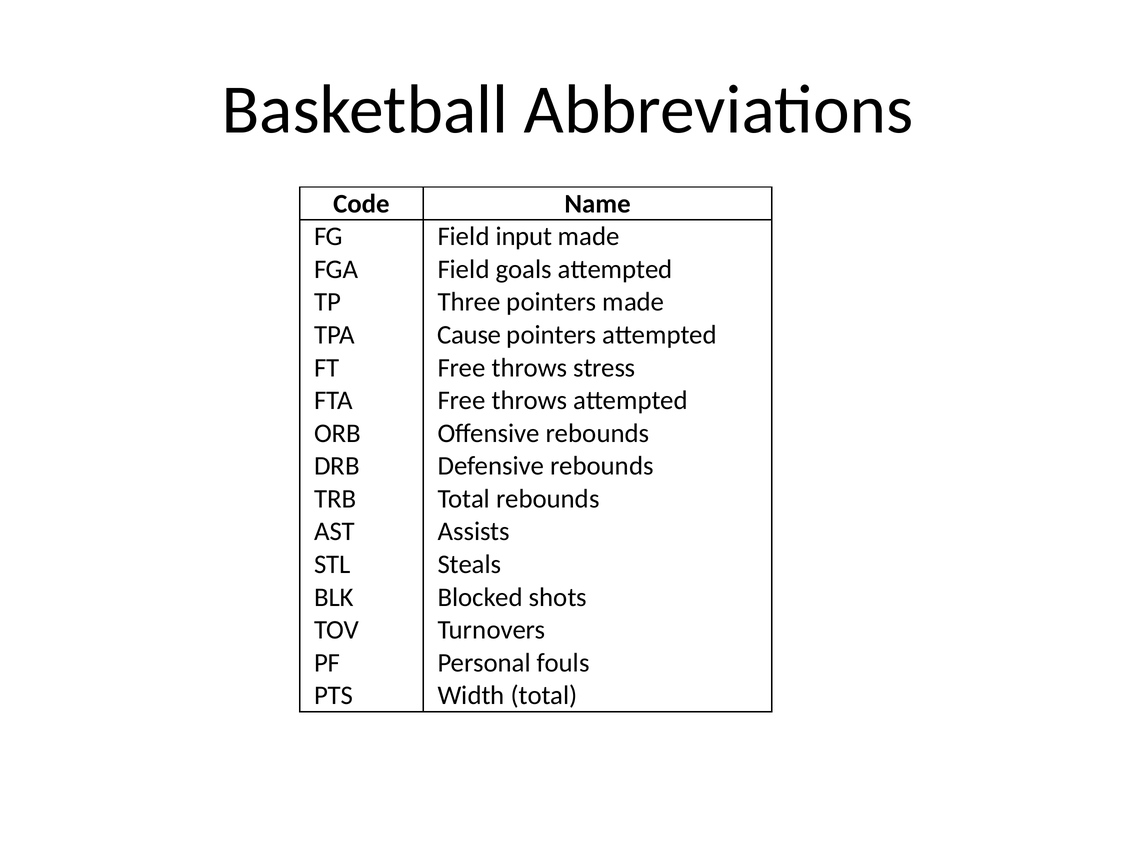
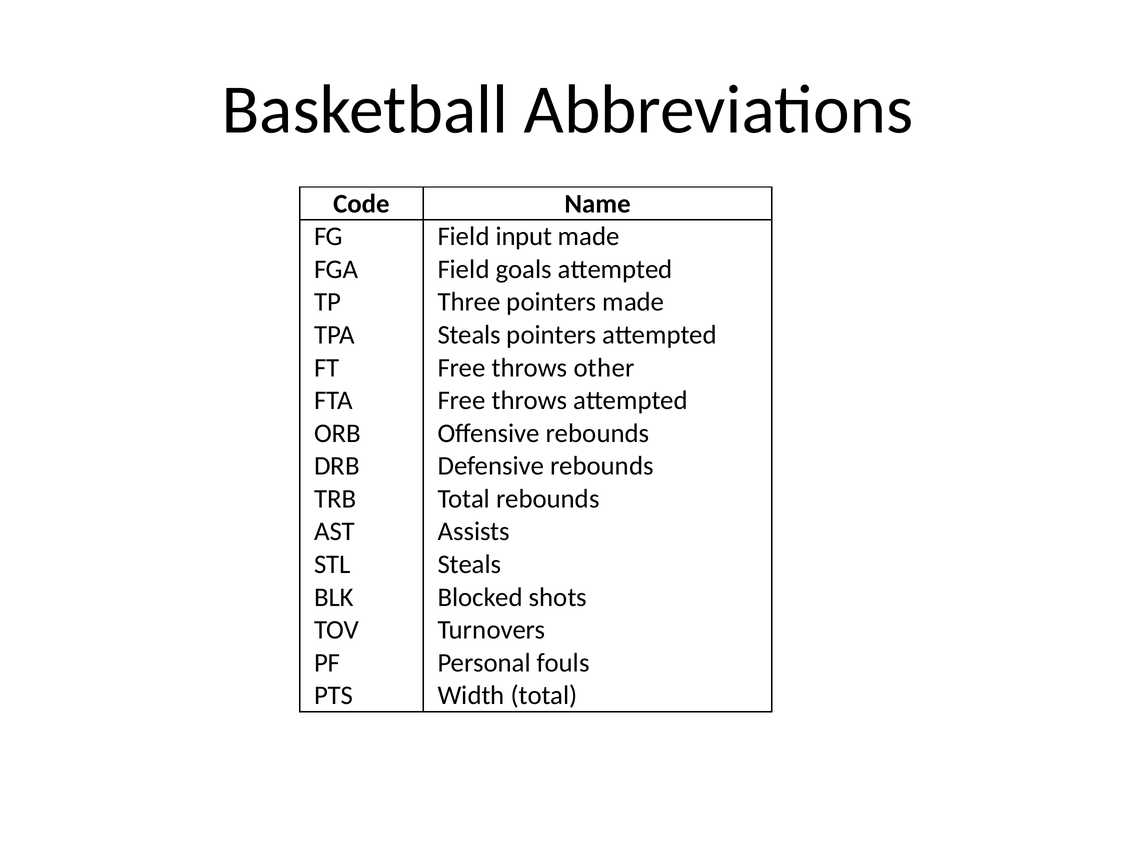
Cause at (469, 335): Cause -> Steals
stress: stress -> other
